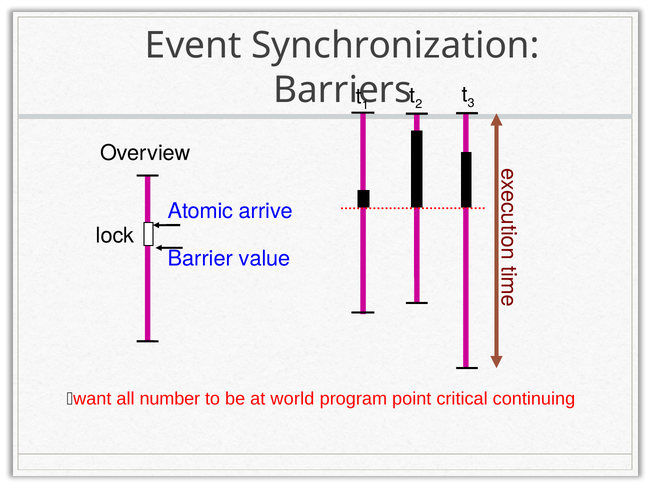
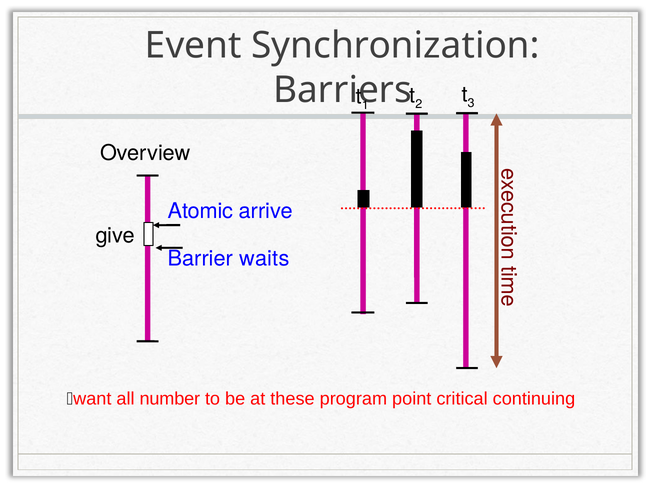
lock: lock -> give
value: value -> waits
world: world -> these
